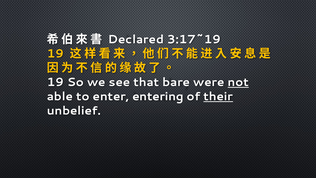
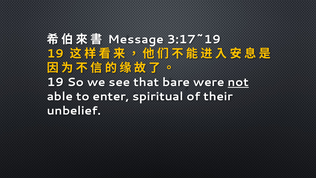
Declared: Declared -> Message
entering: entering -> spiritual
their underline: present -> none
